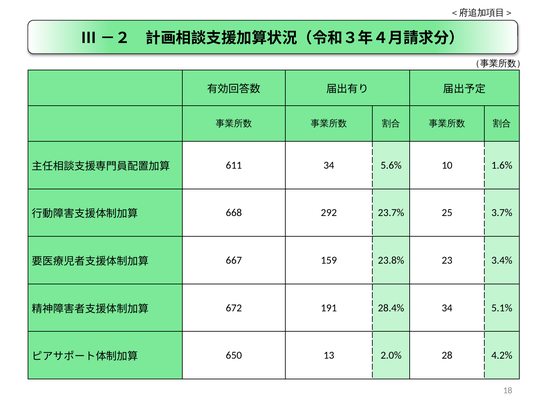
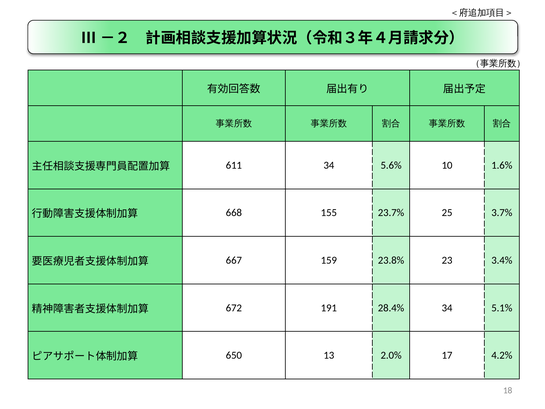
292: 292 -> 155
28: 28 -> 17
